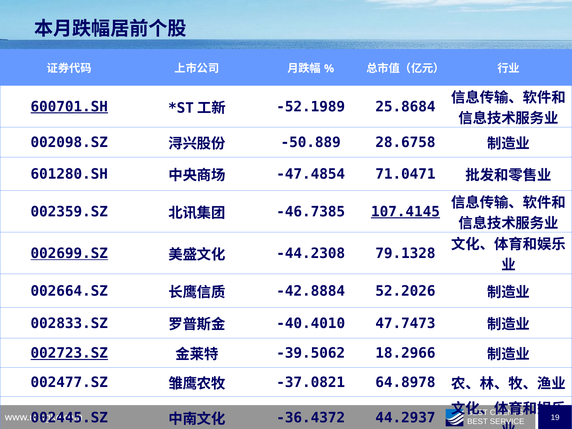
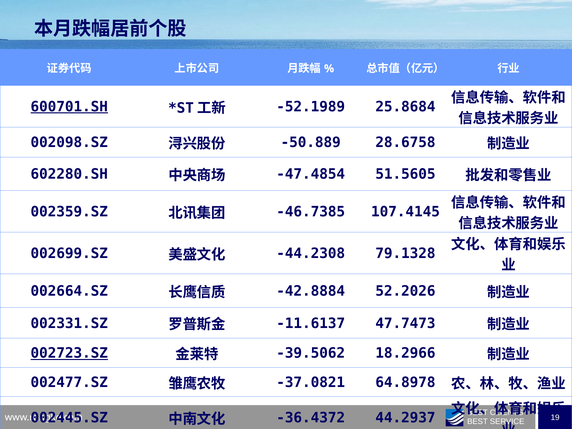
601280.SH: 601280.SH -> 602280.SH
71.0471: 71.0471 -> 51.5605
107.4145 underline: present -> none
002699.SZ underline: present -> none
002833.SZ: 002833.SZ -> 002331.SZ
-40.4010: -40.4010 -> -11.6137
